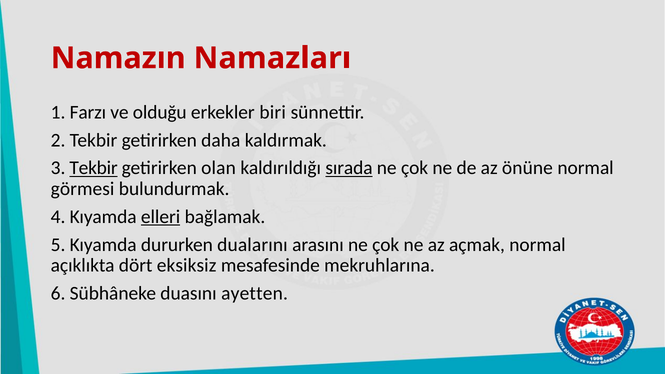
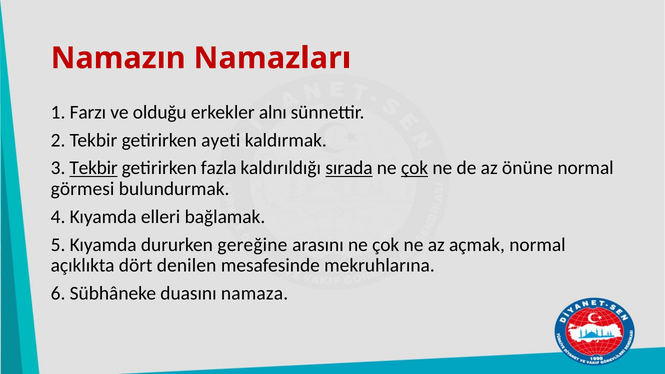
biri: biri -> alnı
daha: daha -> ayeti
olan: olan -> fazla
çok at (415, 168) underline: none -> present
elleri underline: present -> none
dualarını: dualarını -> gereğine
eksiksiz: eksiksiz -> denilen
ayetten: ayetten -> namaza
